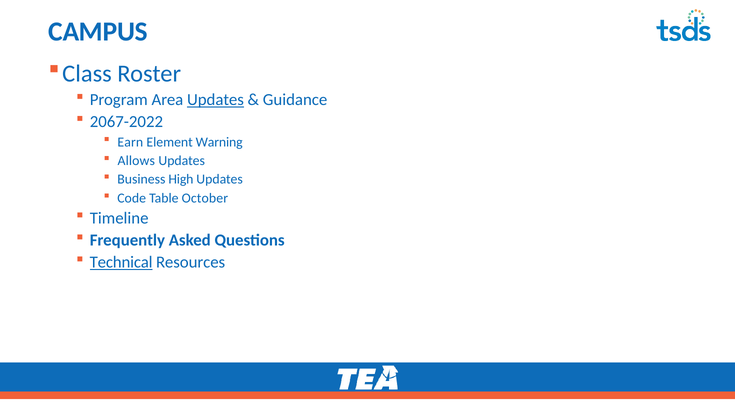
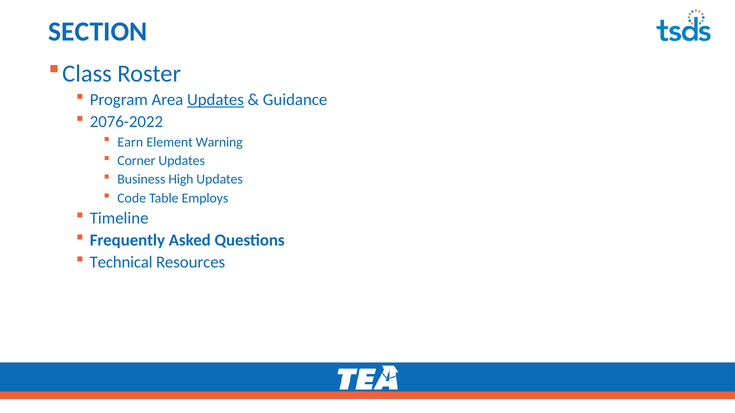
CAMPUS: CAMPUS -> SECTION
2067-2022: 2067-2022 -> 2076-2022
Allows: Allows -> Corner
October: October -> Employs
Technical underline: present -> none
